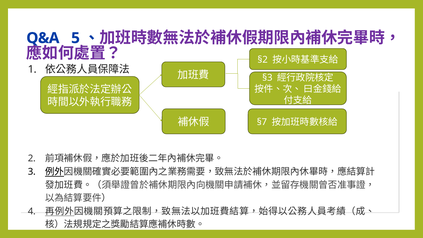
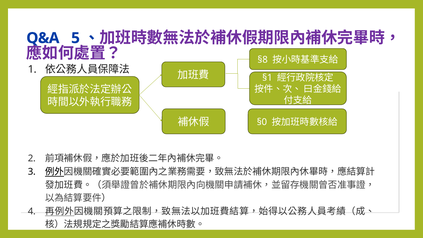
§2: §2 -> §8
§3: §3 -> §1
§7: §7 -> §0
